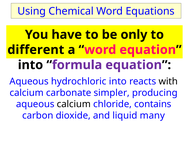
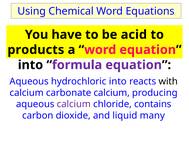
only: only -> acid
different: different -> products
carbonate simpler: simpler -> calcium
calcium at (74, 104) colour: black -> purple
